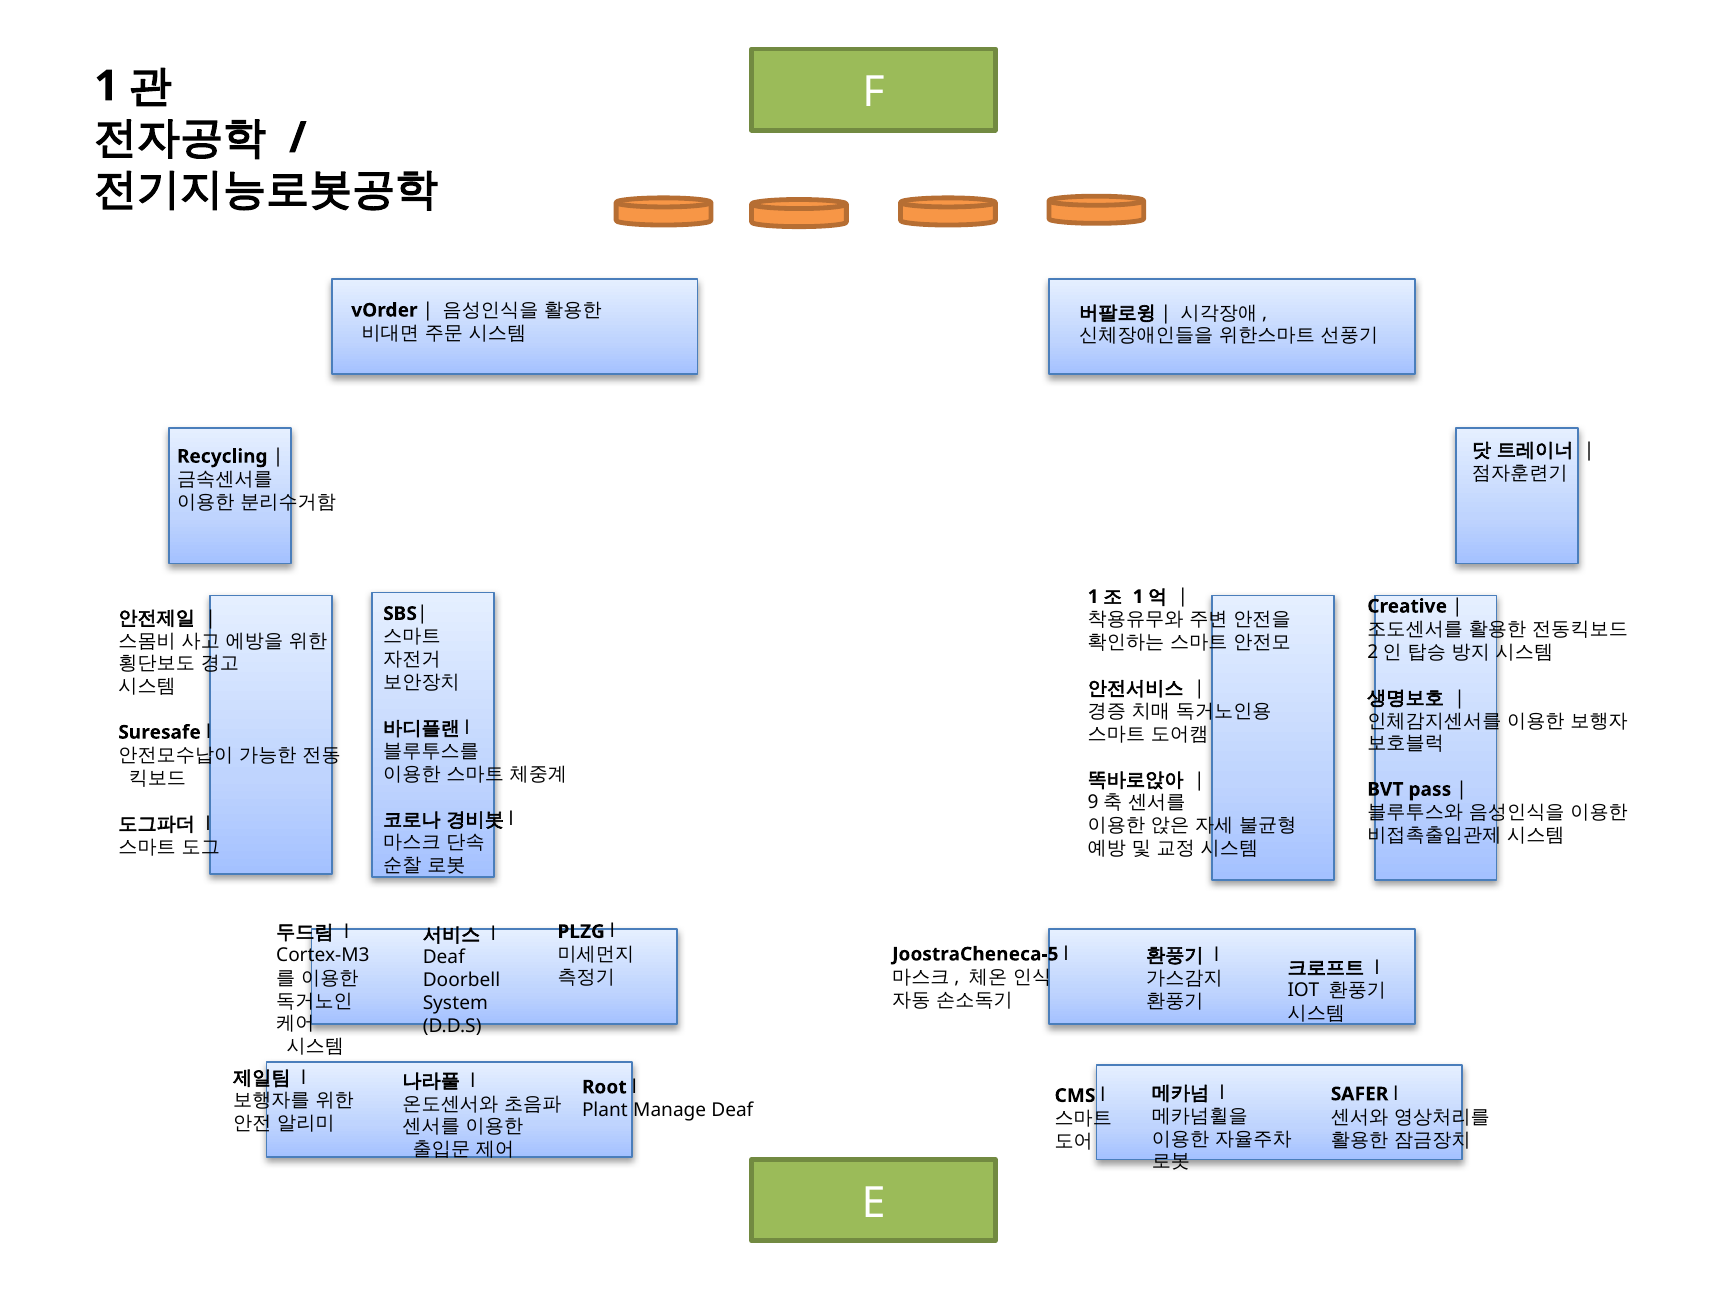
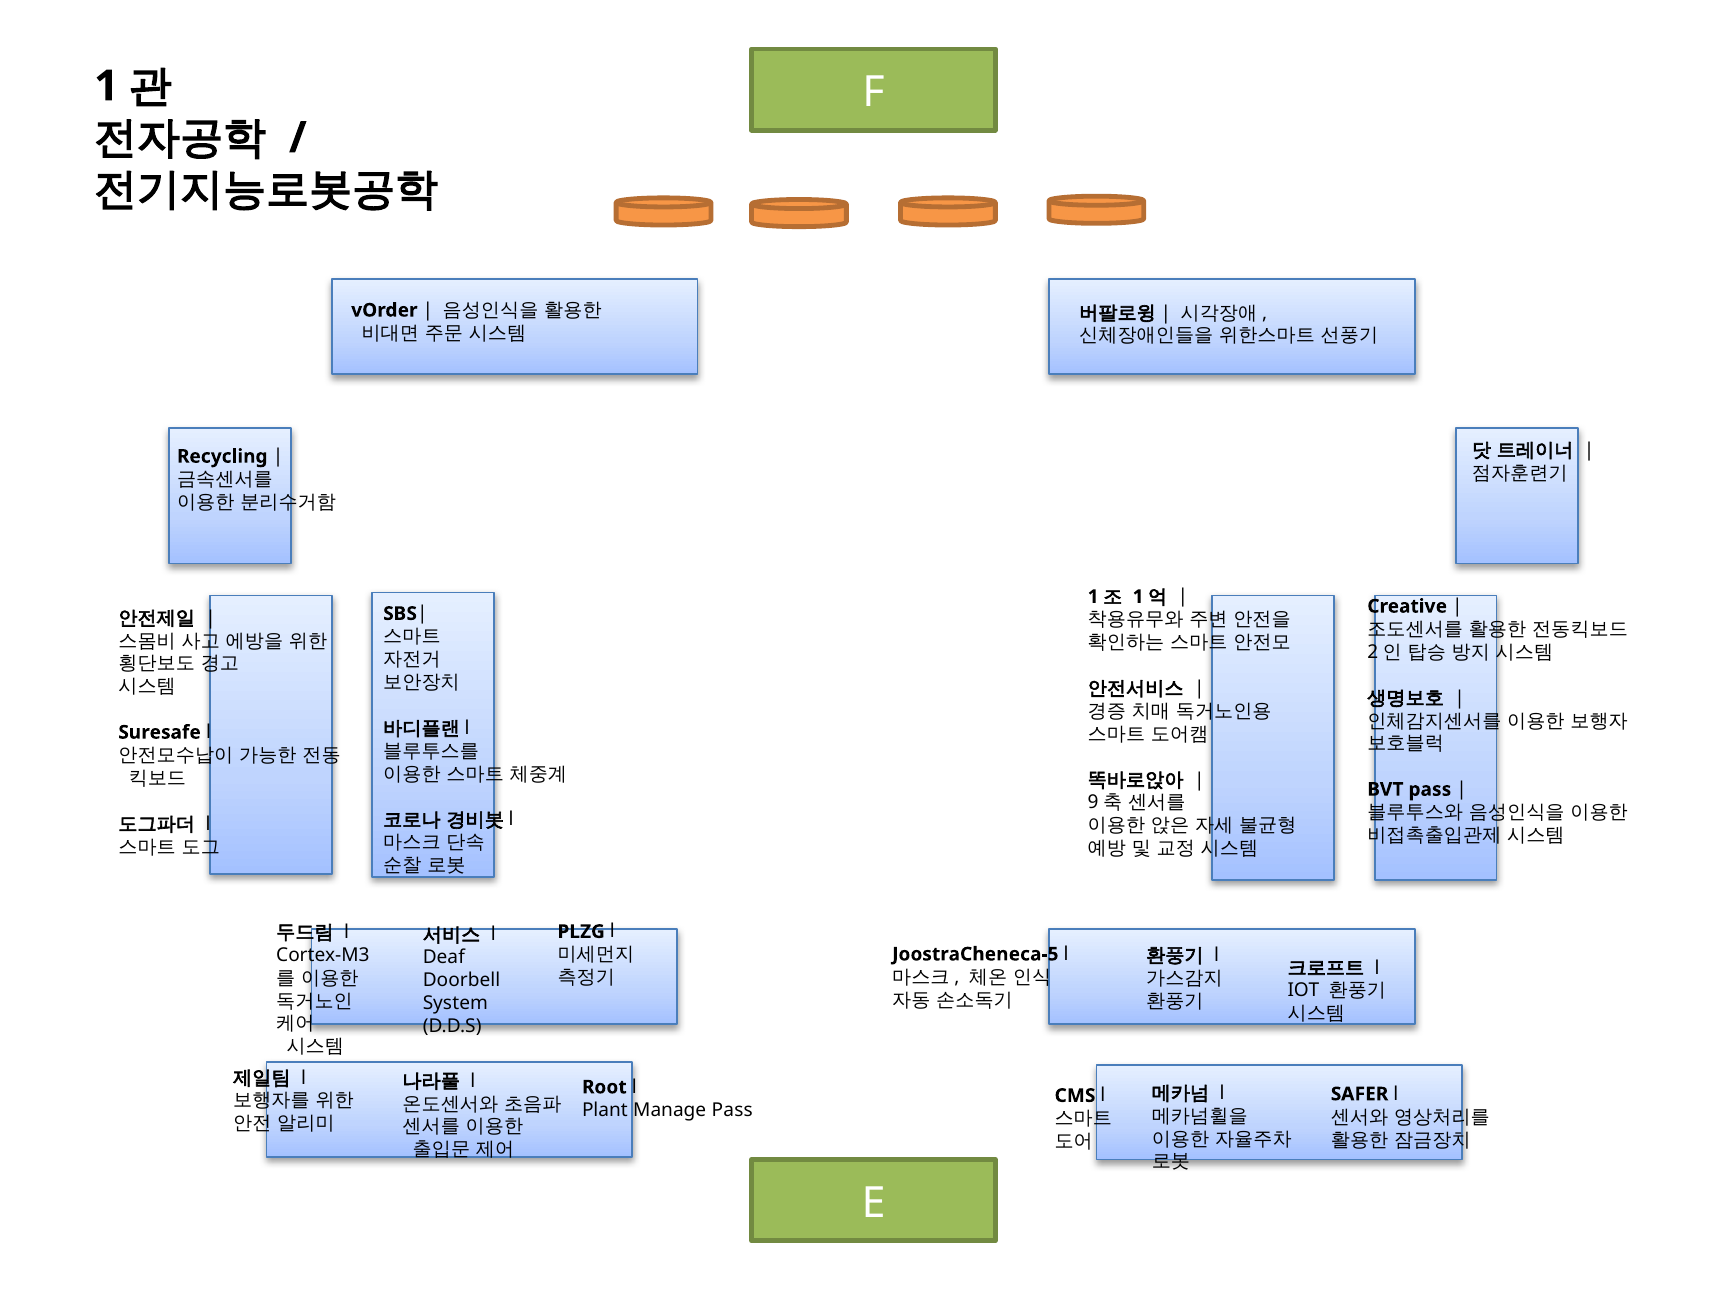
Manage Deaf: Deaf -> Pass
